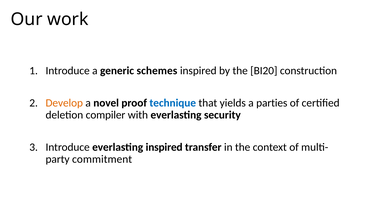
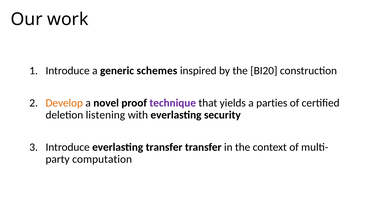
technique colour: blue -> purple
compiler: compiler -> listening
everlasting inspired: inspired -> transfer
commitment: commitment -> computation
